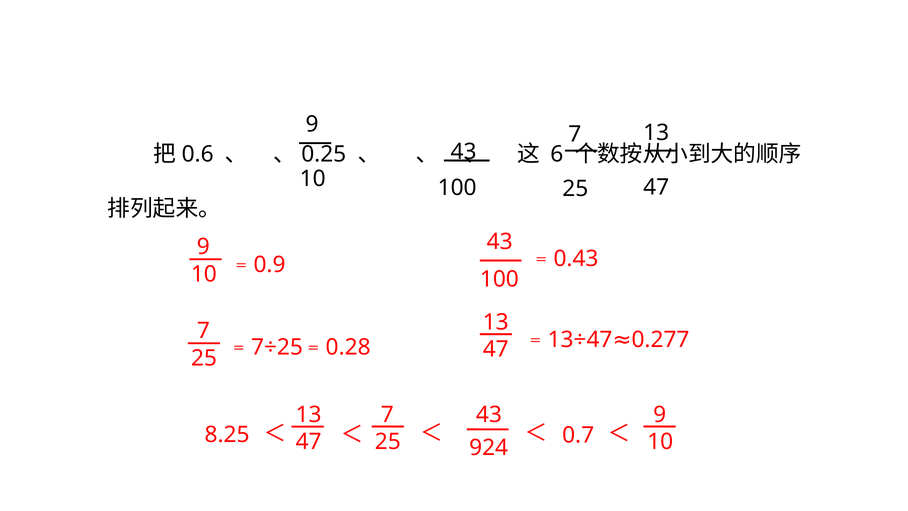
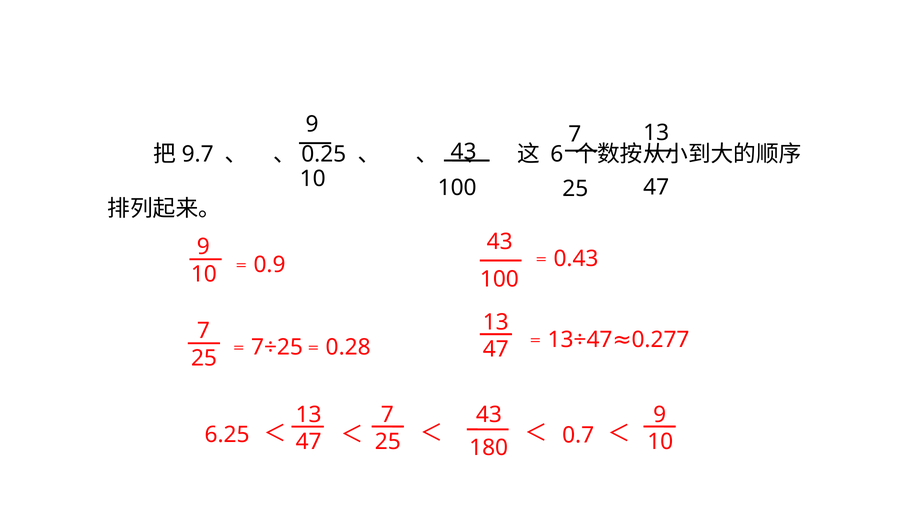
0.6: 0.6 -> 9.7
8.25: 8.25 -> 6.25
924: 924 -> 180
